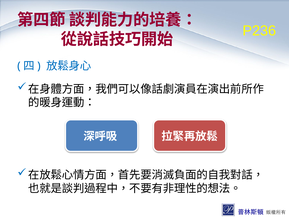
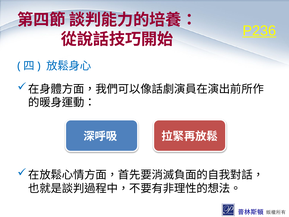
P236 underline: none -> present
